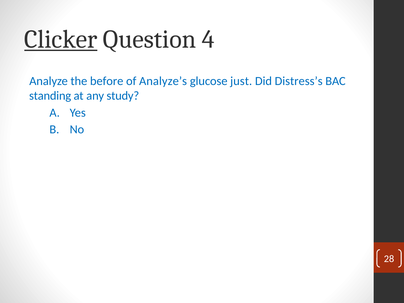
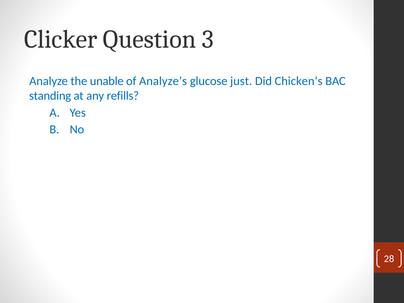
Clicker underline: present -> none
4: 4 -> 3
before: before -> unable
Distress’s: Distress’s -> Chicken’s
study: study -> refills
